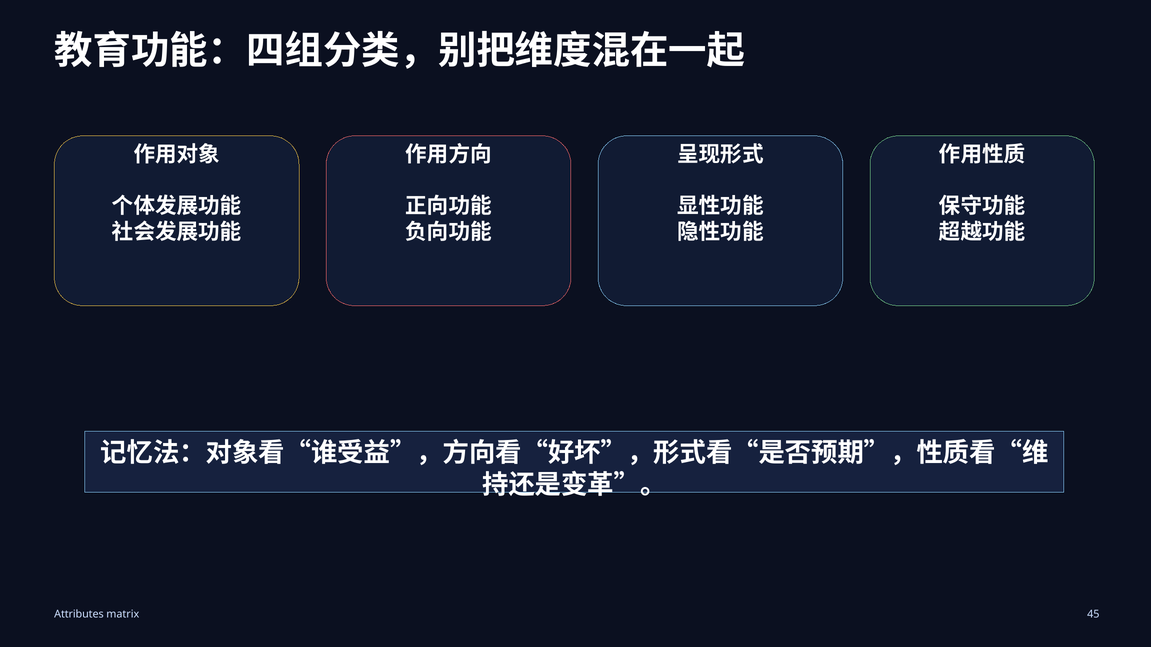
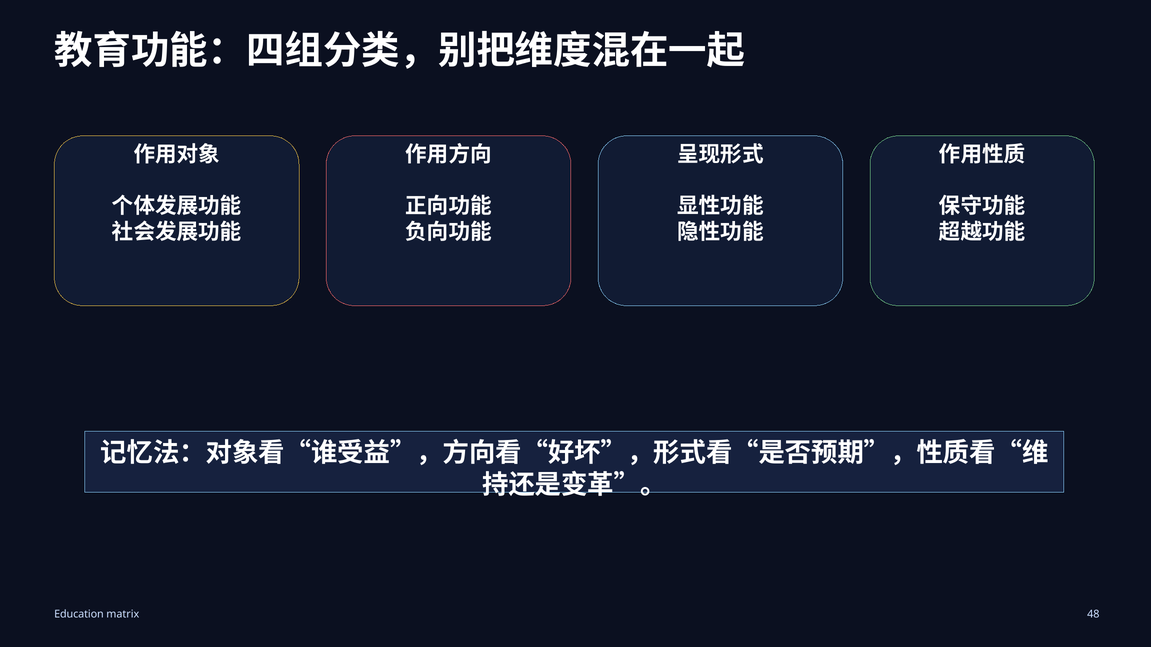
Attributes: Attributes -> Education
45: 45 -> 48
